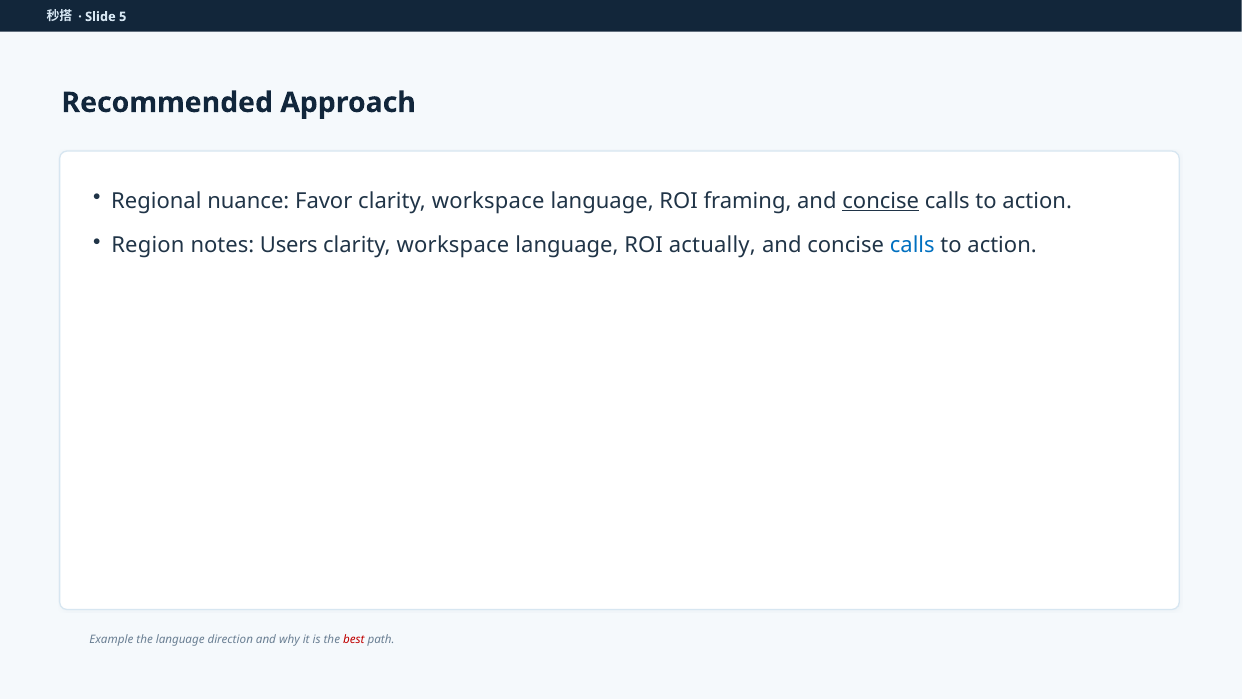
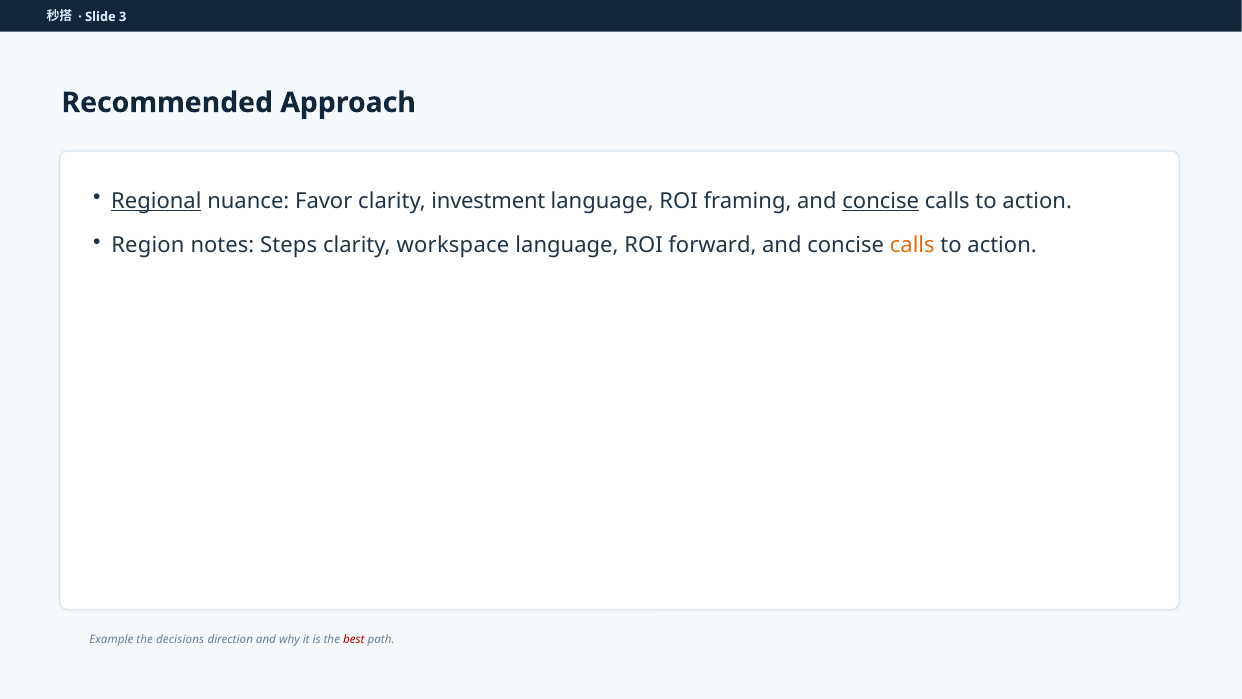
5: 5 -> 3
Regional underline: none -> present
Favor clarity workspace: workspace -> investment
Users: Users -> Steps
actually: actually -> forward
calls at (912, 246) colour: blue -> orange
the language: language -> decisions
